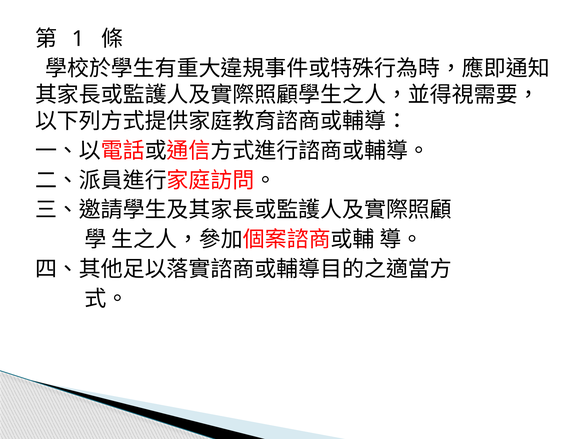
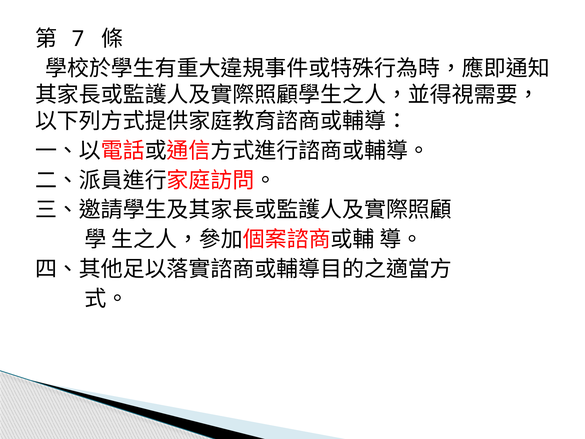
1: 1 -> 7
